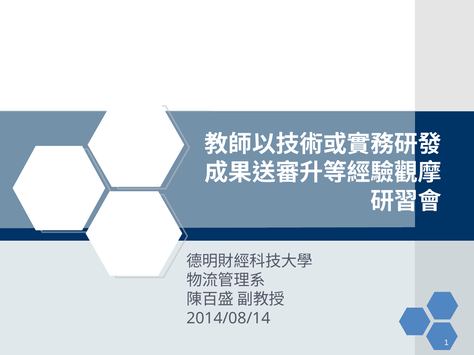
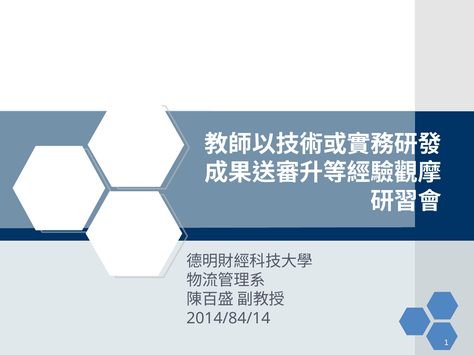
2014/08/14: 2014/08/14 -> 2014/84/14
